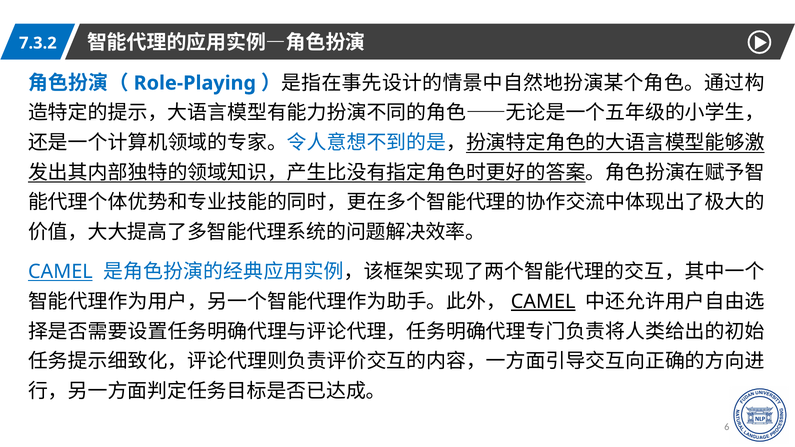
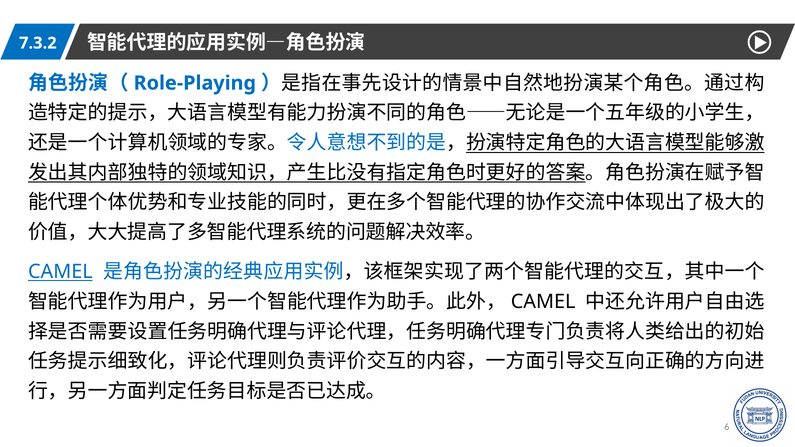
CAMEL at (543, 302) underline: present -> none
